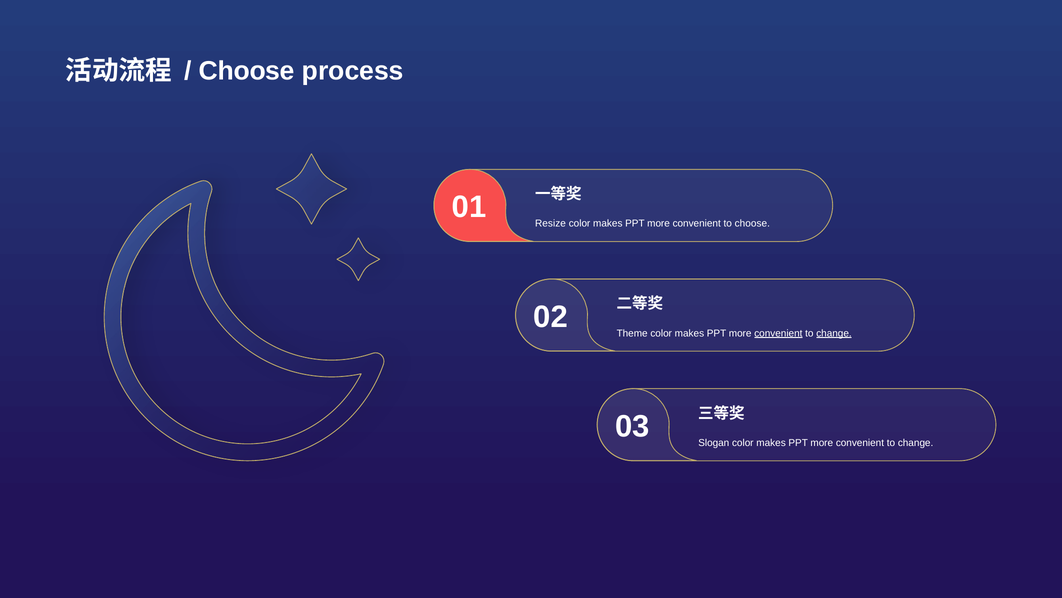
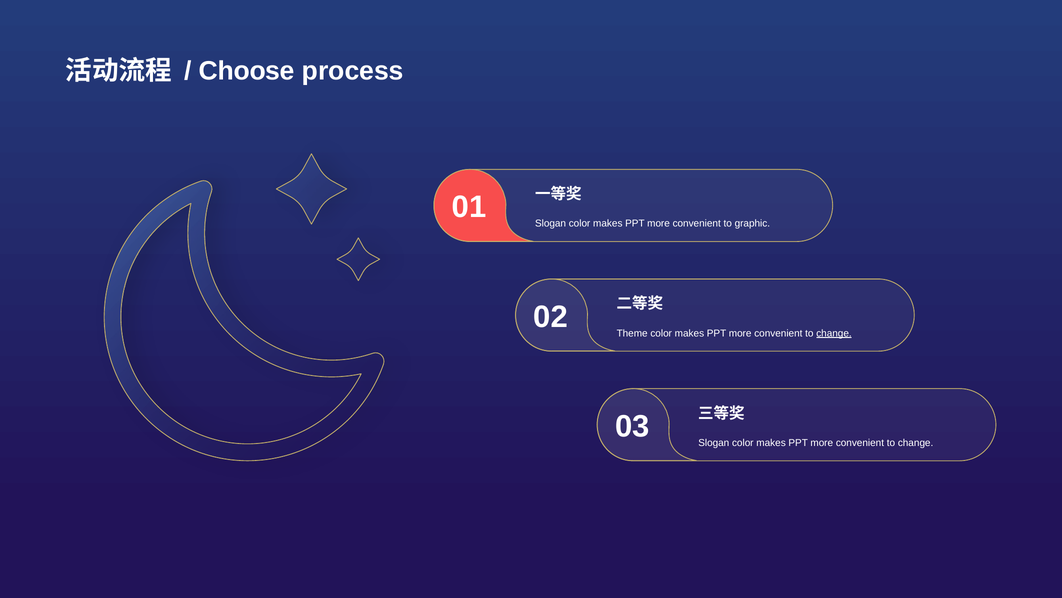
Resize at (550, 223): Resize -> Slogan
to choose: choose -> graphic
convenient at (778, 333) underline: present -> none
